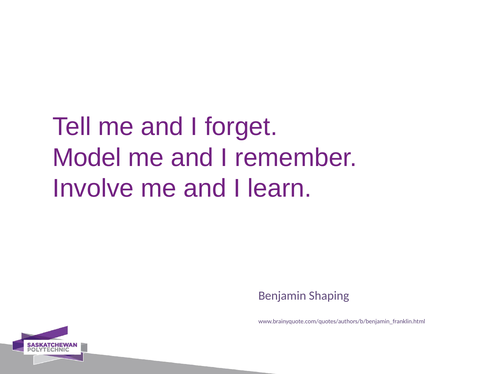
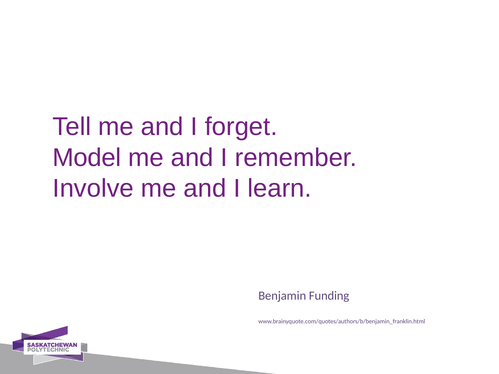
Shaping: Shaping -> Funding
